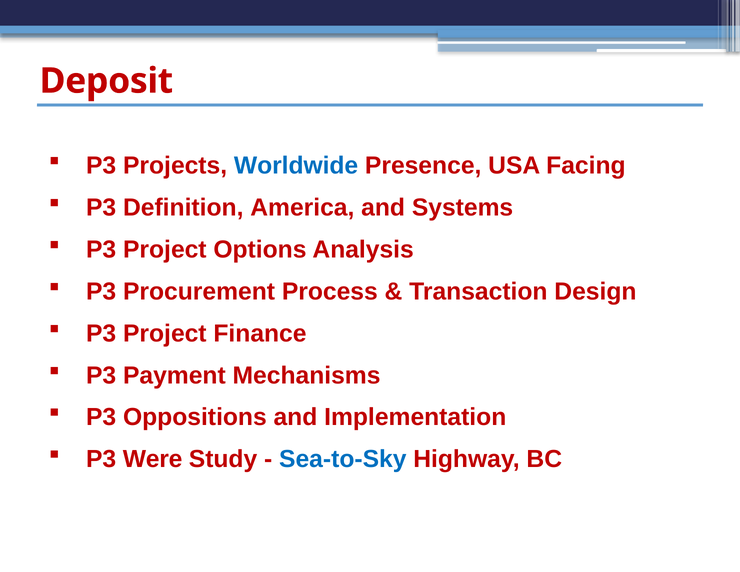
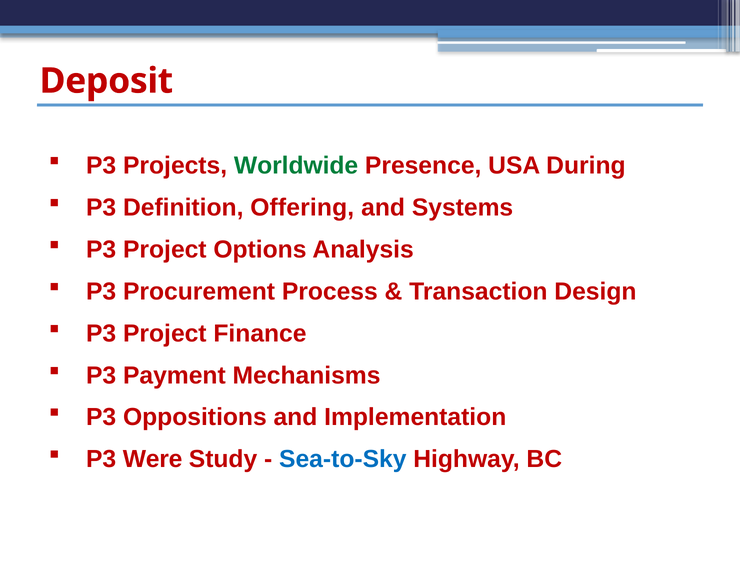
Worldwide colour: blue -> green
Facing: Facing -> During
America: America -> Offering
